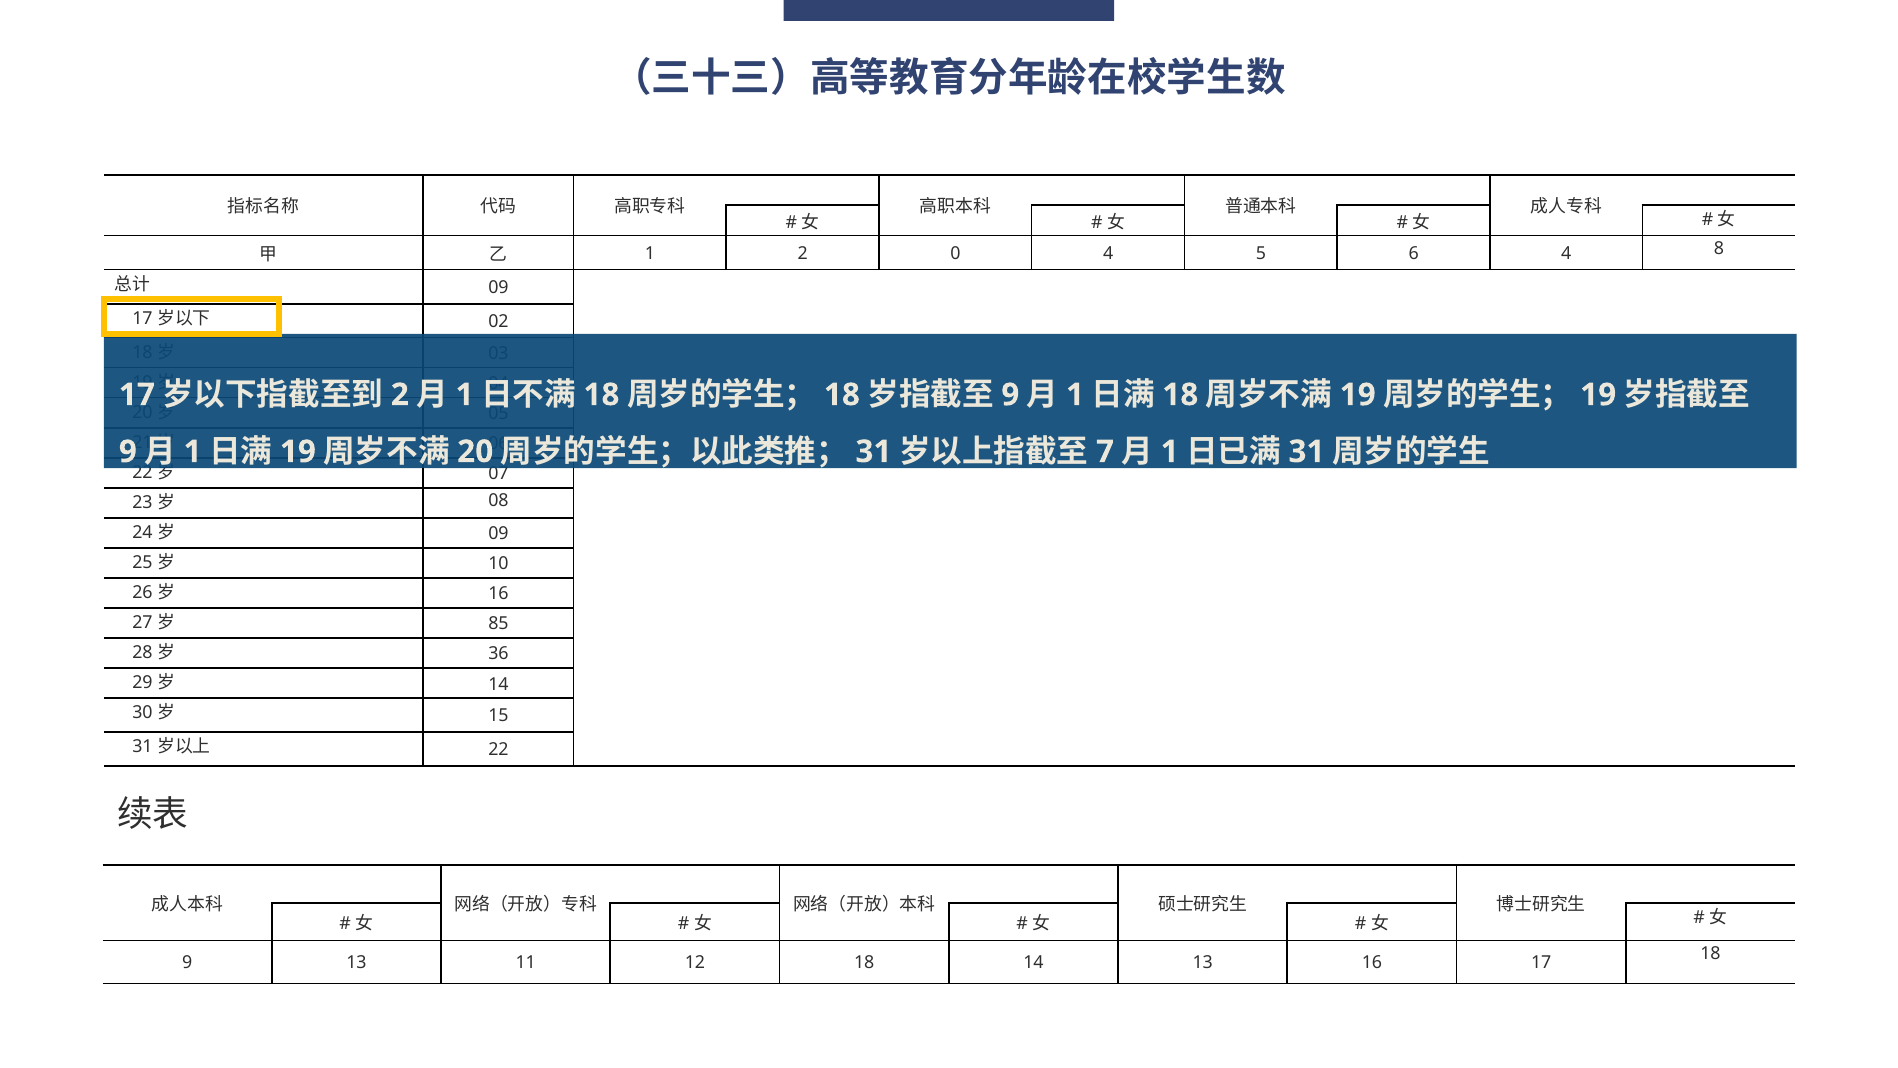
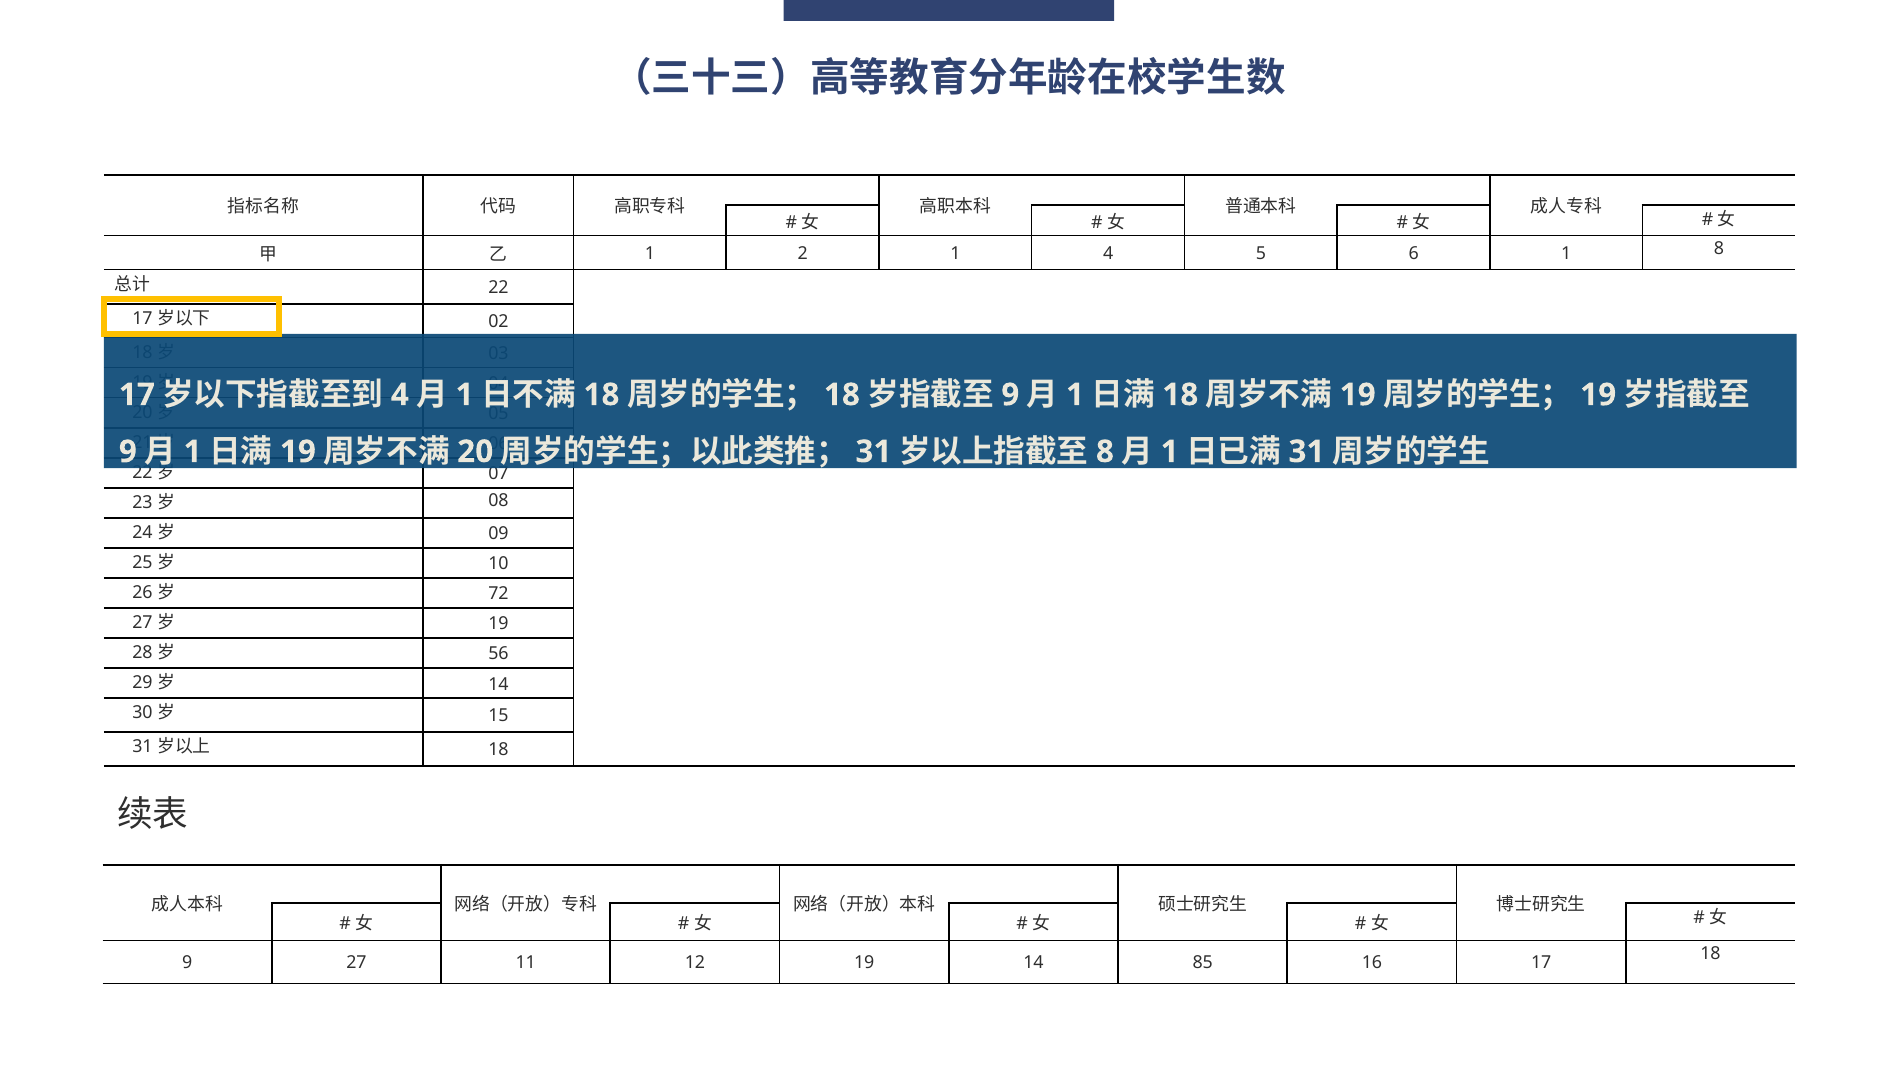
2 0: 0 -> 1
6 4: 4 -> 1
09 at (498, 288): 09 -> 22
2 at (400, 395): 2 -> 4
7 at (1105, 452): 7 -> 8
16 at (498, 594): 16 -> 72
85 at (498, 624): 85 -> 19
36: 36 -> 56
22 at (498, 750): 22 -> 18
9 13: 13 -> 27
12 18: 18 -> 19
14 13: 13 -> 85
